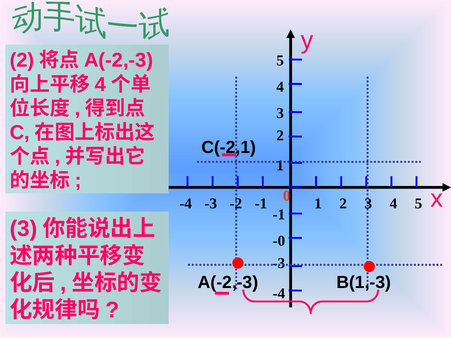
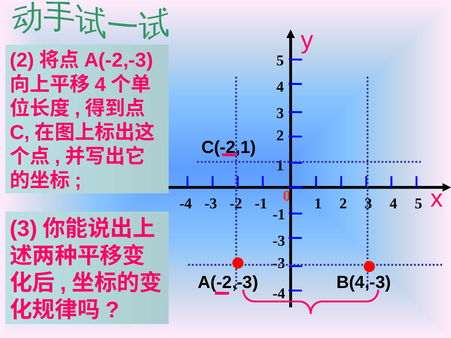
-0 at (279, 241): -0 -> -3
B(1,-3: B(1,-3 -> B(4,-3
